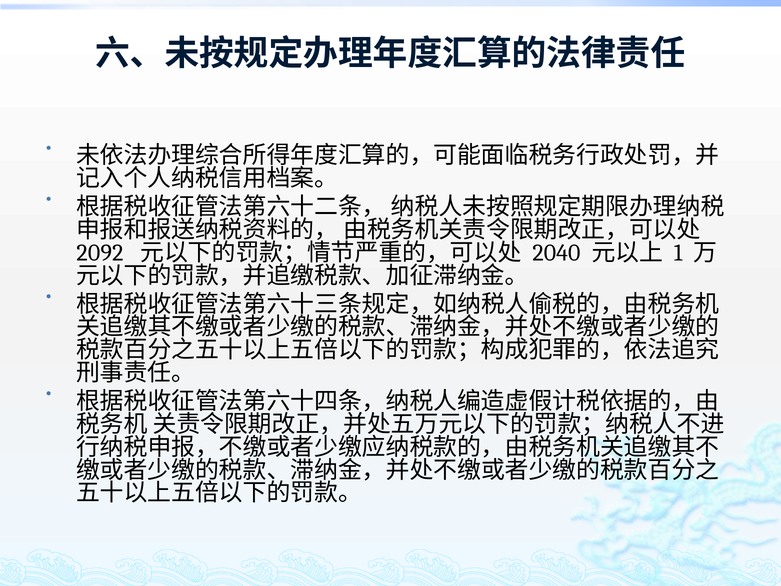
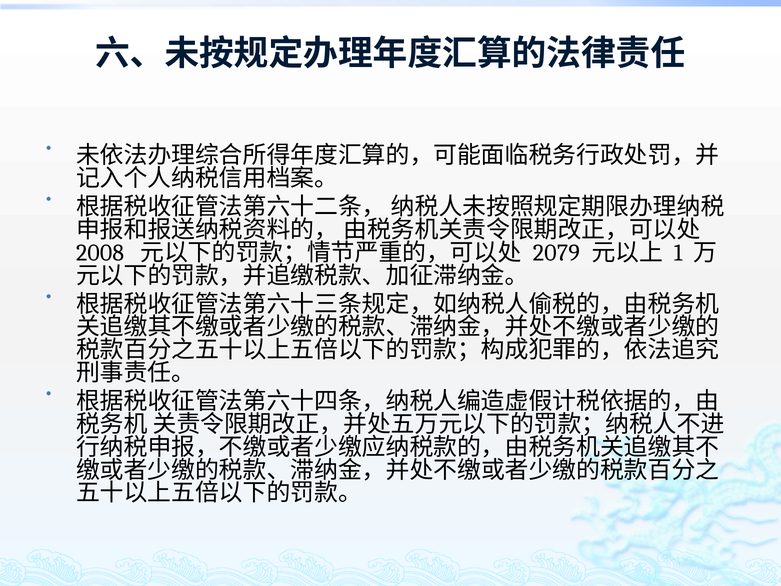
2092: 2092 -> 2008
2040: 2040 -> 2079
